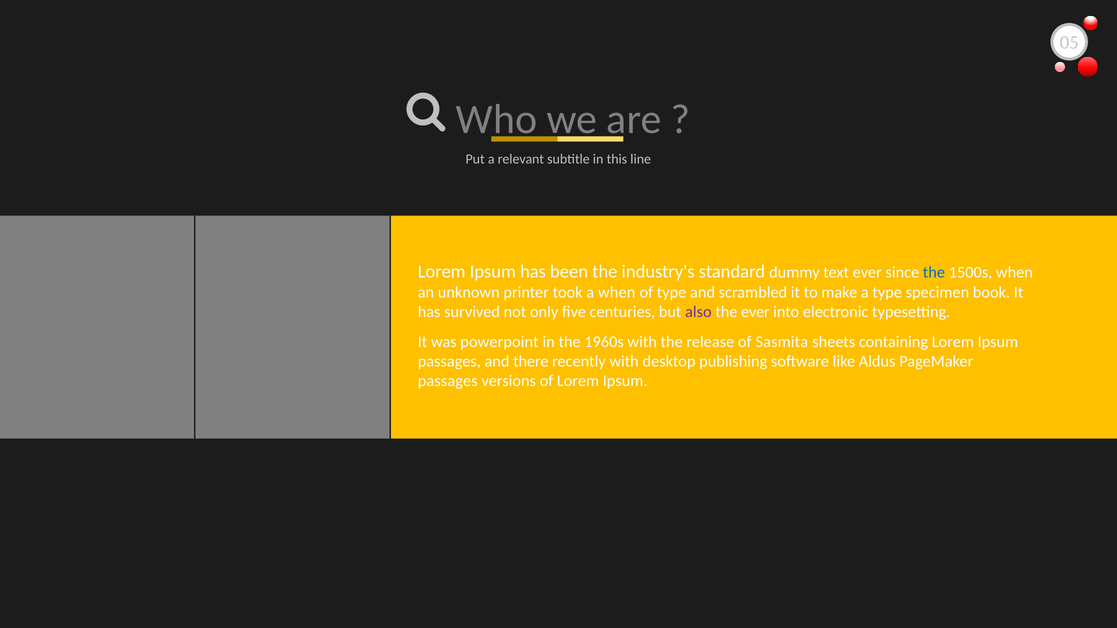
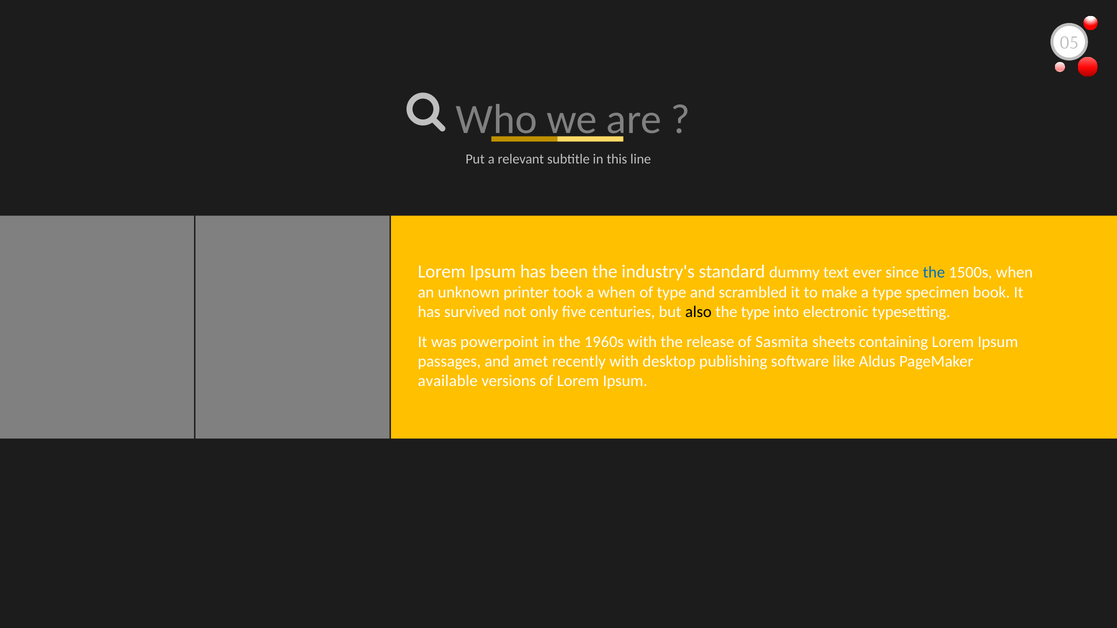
also colour: purple -> black
the ever: ever -> type
there: there -> amet
passages at (448, 381): passages -> available
